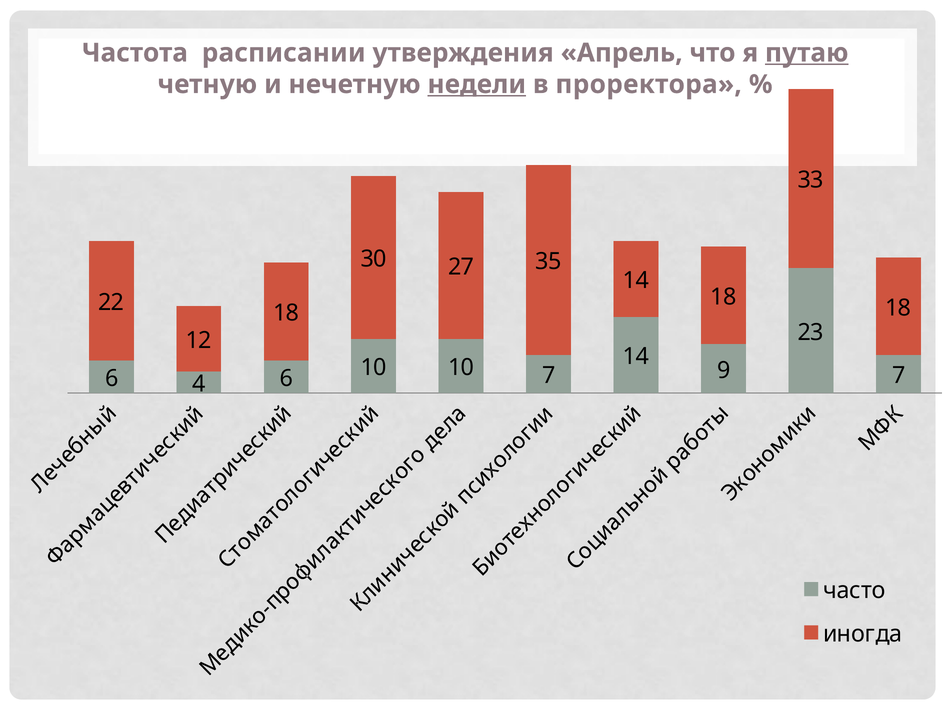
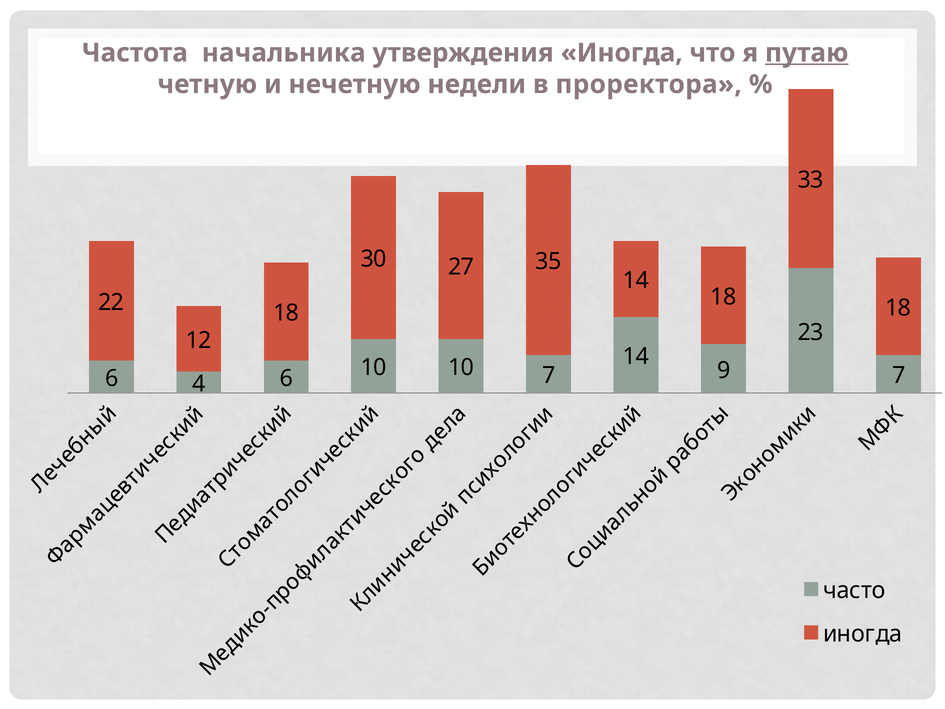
расписании: расписании -> начальника
утверждения Апрель: Апрель -> Иногда
недели underline: present -> none
